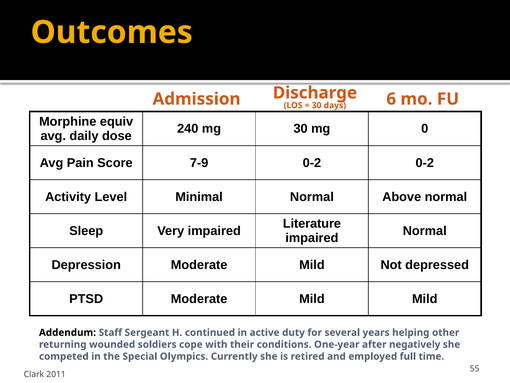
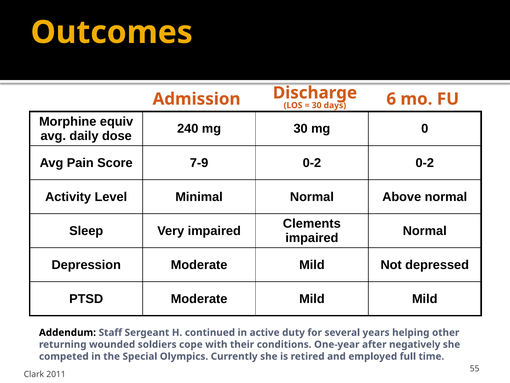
Literature: Literature -> Clements
